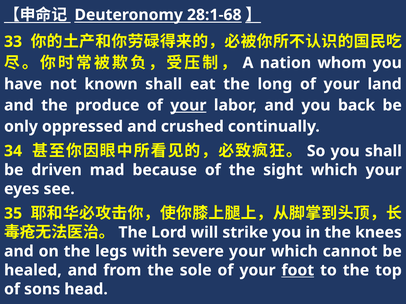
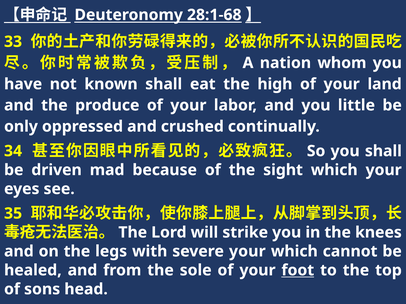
long: long -> high
your at (188, 105) underline: present -> none
back: back -> little
